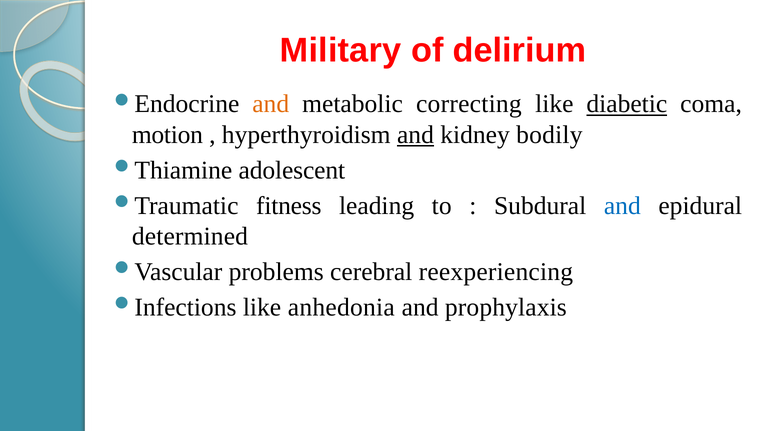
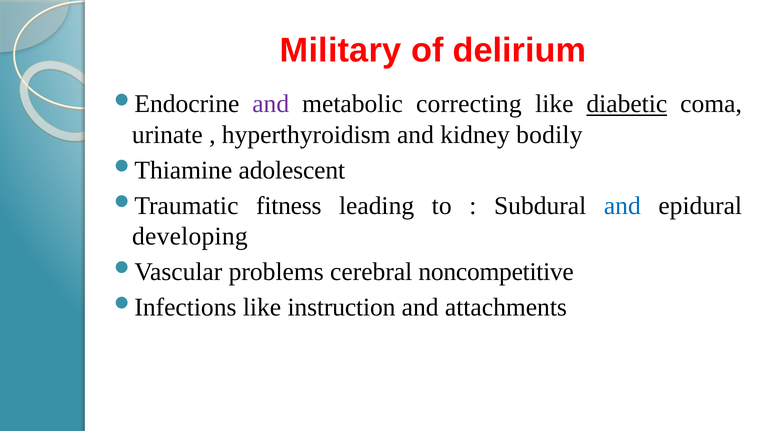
and at (271, 104) colour: orange -> purple
motion: motion -> urinate
and at (415, 135) underline: present -> none
determined: determined -> developing
reexperiencing: reexperiencing -> noncompetitive
anhedonia: anhedonia -> instruction
prophylaxis: prophylaxis -> attachments
